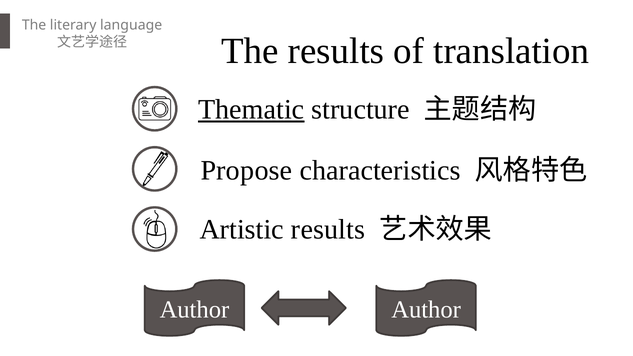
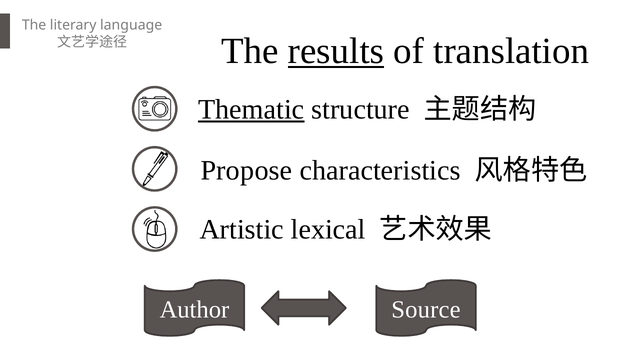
results at (336, 51) underline: none -> present
Artistic results: results -> lexical
Author Author: Author -> Source
